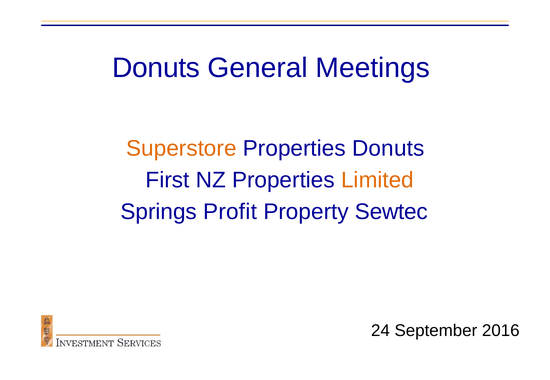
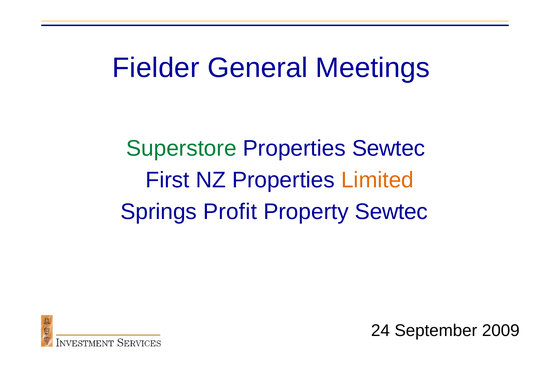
Donuts at (156, 68): Donuts -> Fielder
Superstore colour: orange -> green
Properties Donuts: Donuts -> Sewtec
2016: 2016 -> 2009
